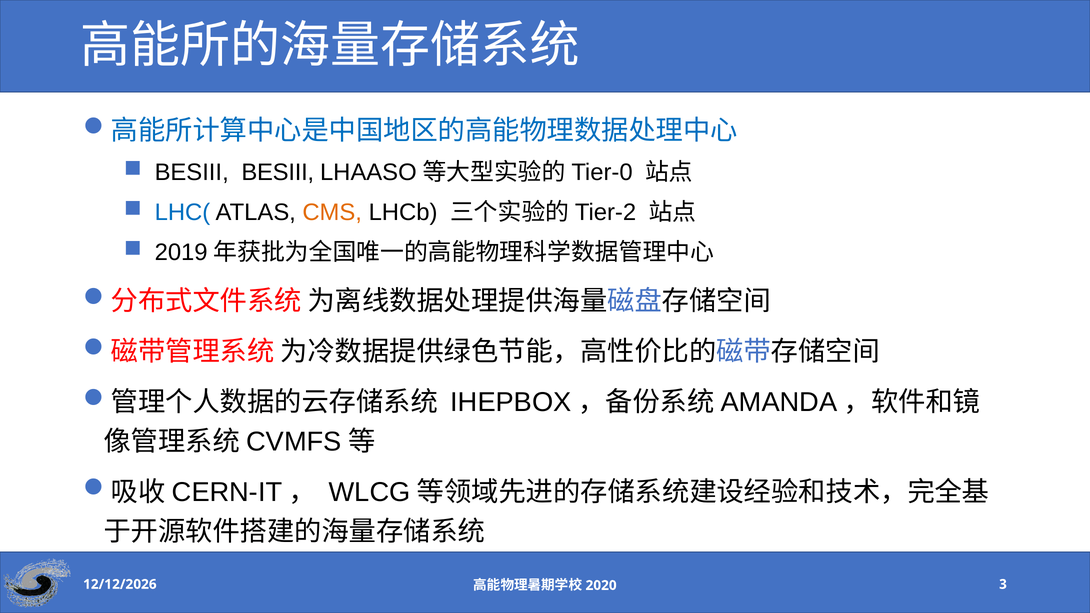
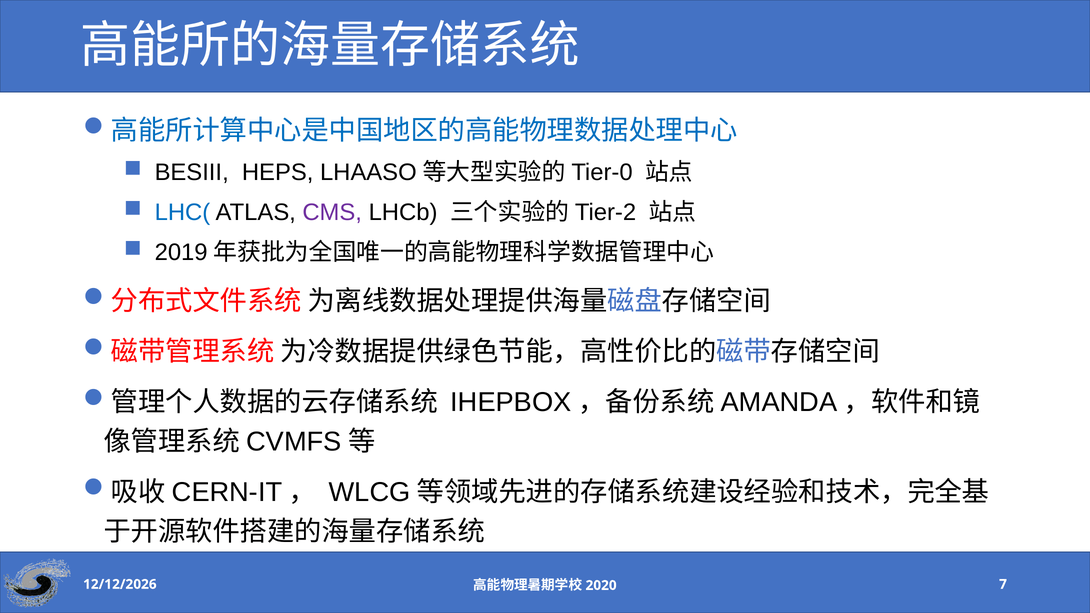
BESIII BESIII: BESIII -> HEPS
CMS colour: orange -> purple
3: 3 -> 7
